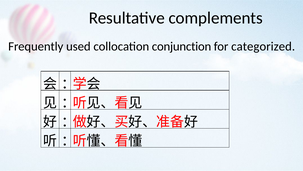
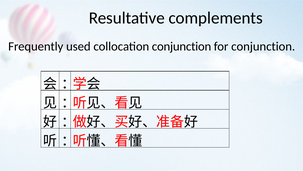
for categorized: categorized -> conjunction
